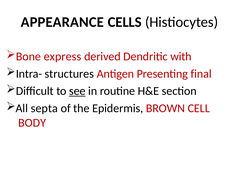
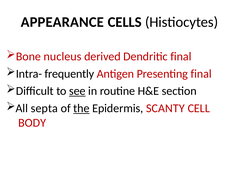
express: express -> nucleus
Dendritic with: with -> final
structures: structures -> frequently
the underline: none -> present
BROWN: BROWN -> SCANTY
